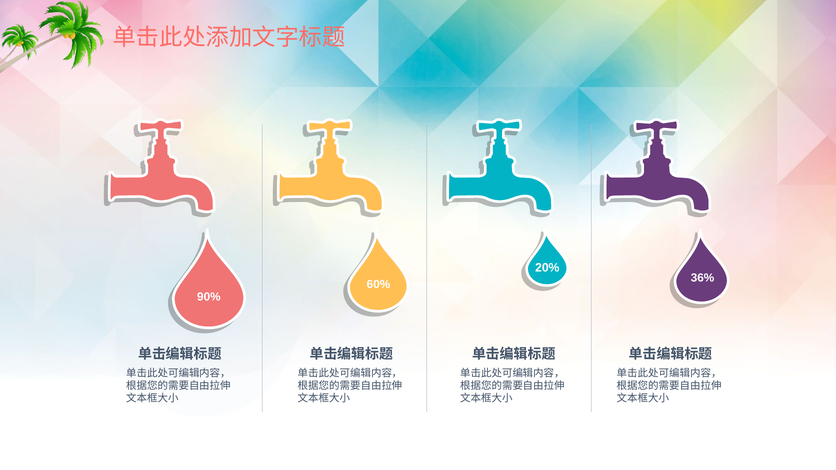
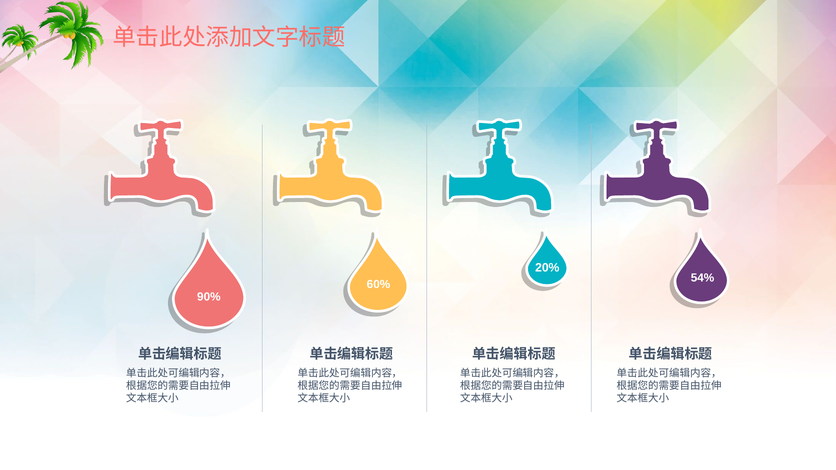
36%: 36% -> 54%
